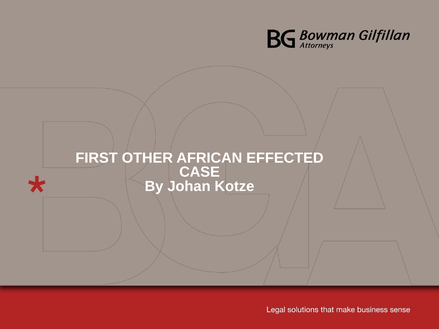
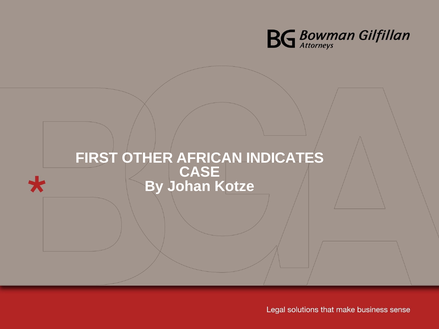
EFFECTED: EFFECTED -> INDICATES
